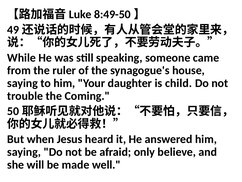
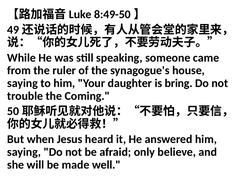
child: child -> bring
